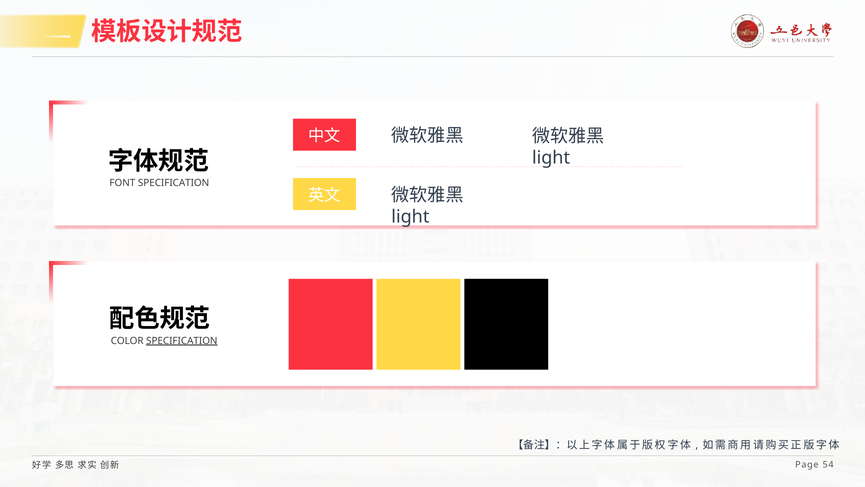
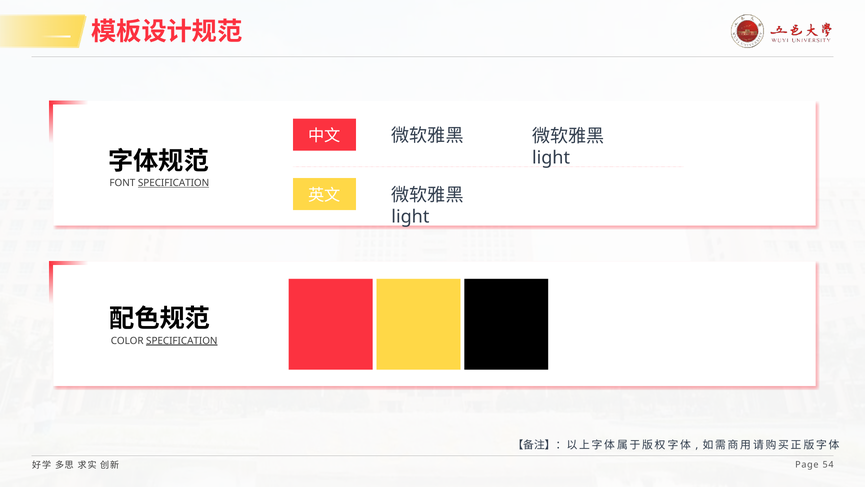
SPECIFICATION at (174, 183) underline: none -> present
